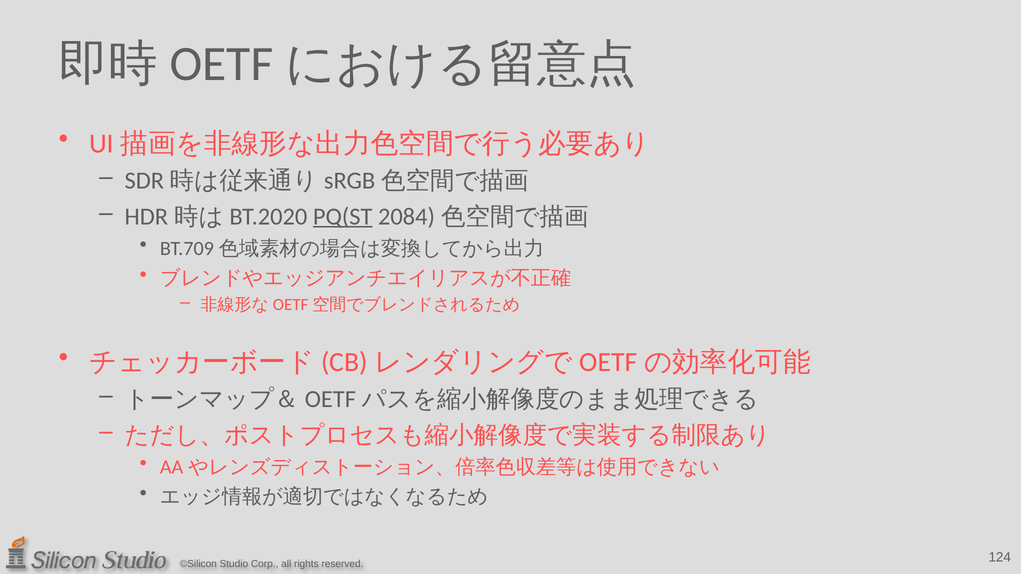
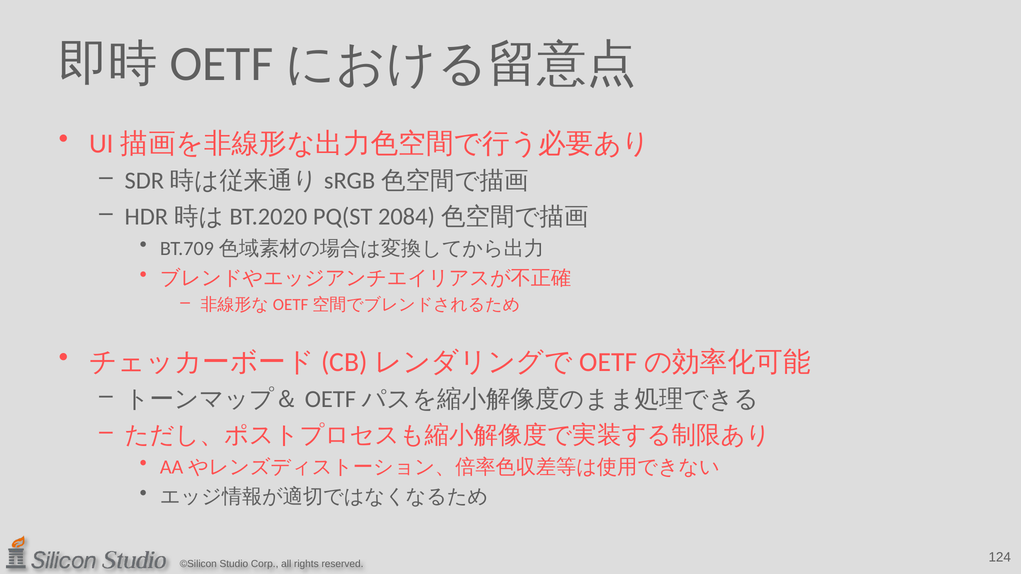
PQ(ST underline: present -> none
